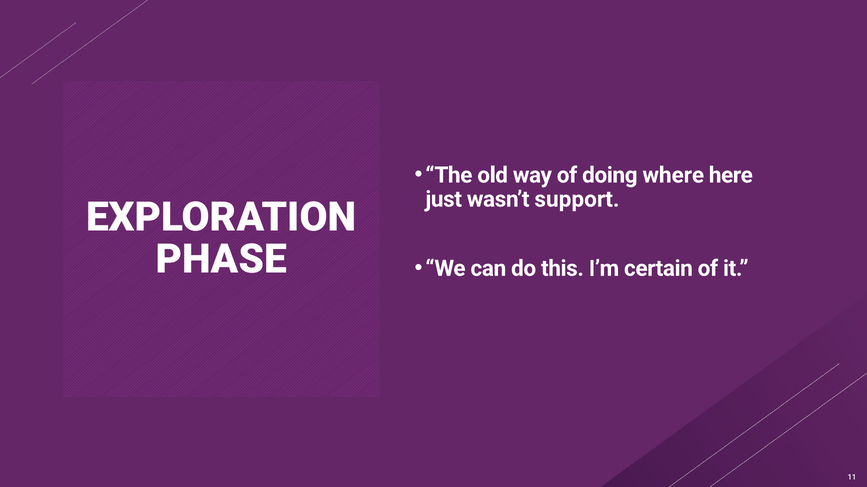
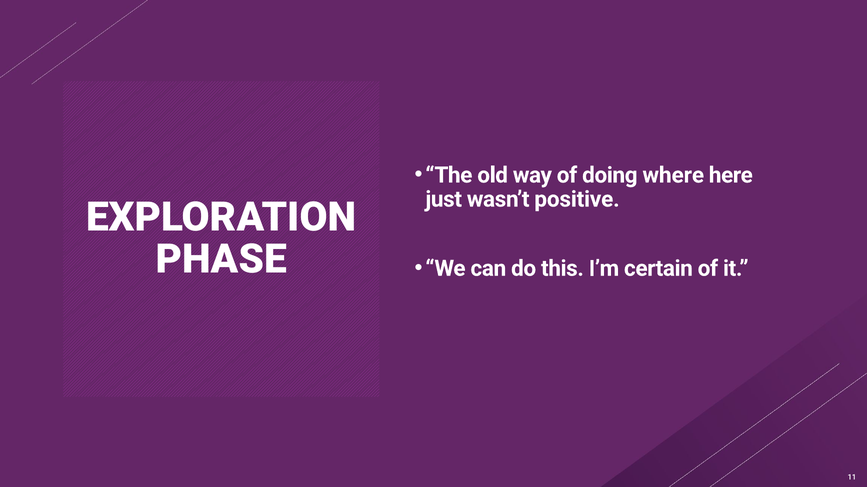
support: support -> positive
